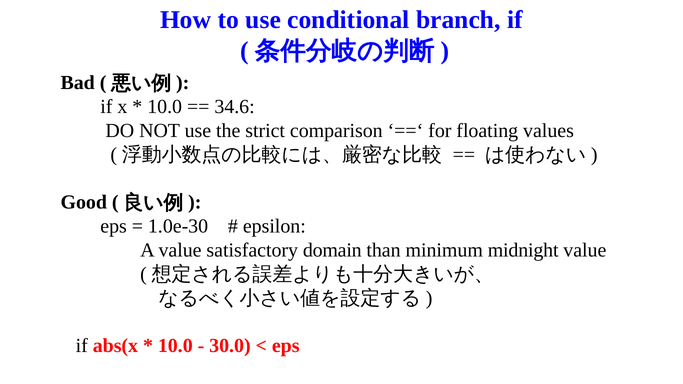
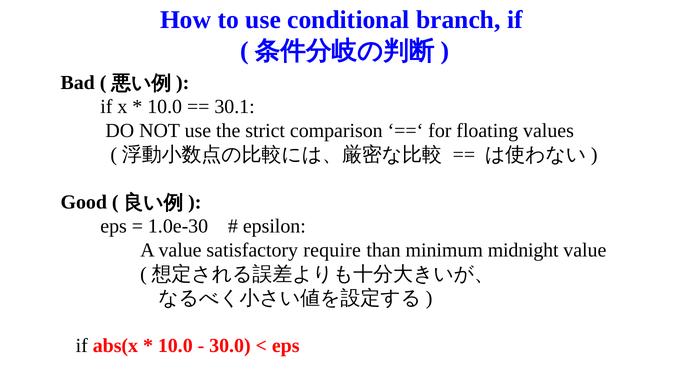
34.6: 34.6 -> 30.1
domain: domain -> require
